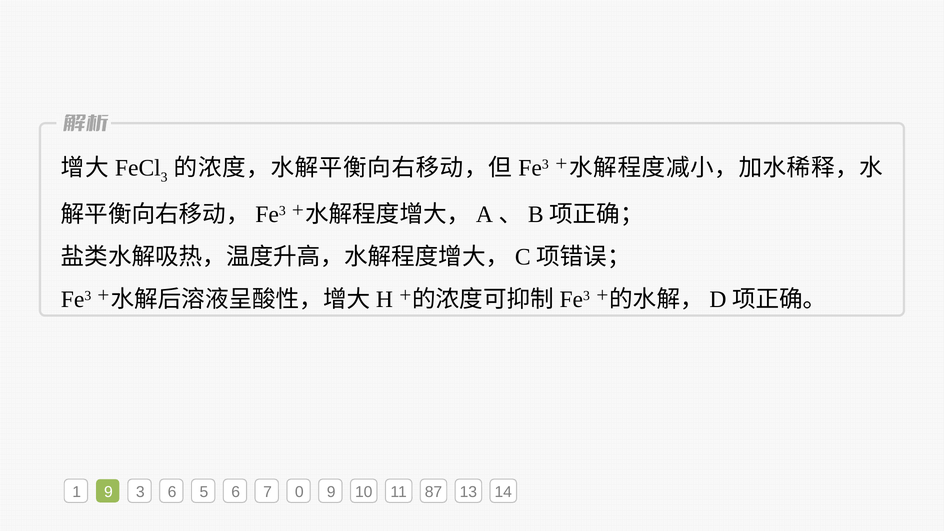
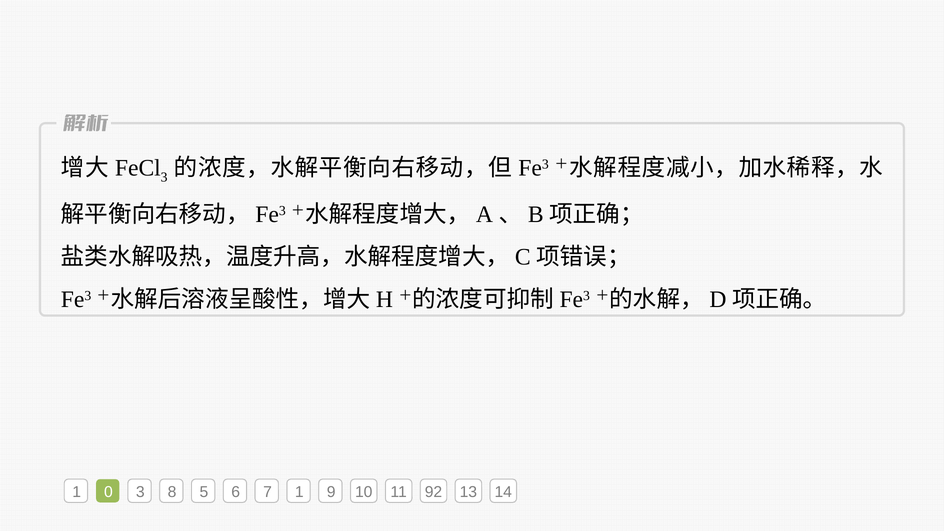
1 9: 9 -> 0
3 6: 6 -> 8
7 0: 0 -> 1
87: 87 -> 92
